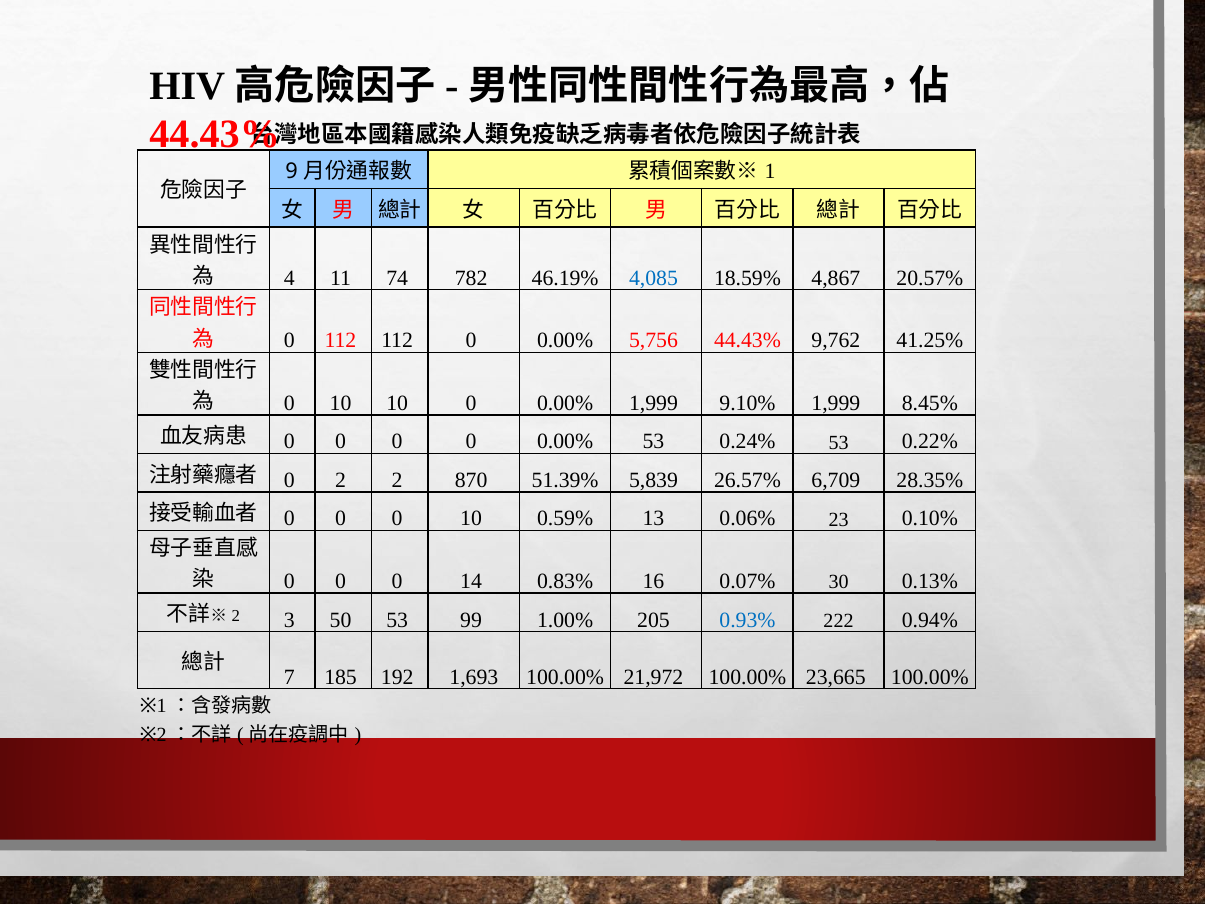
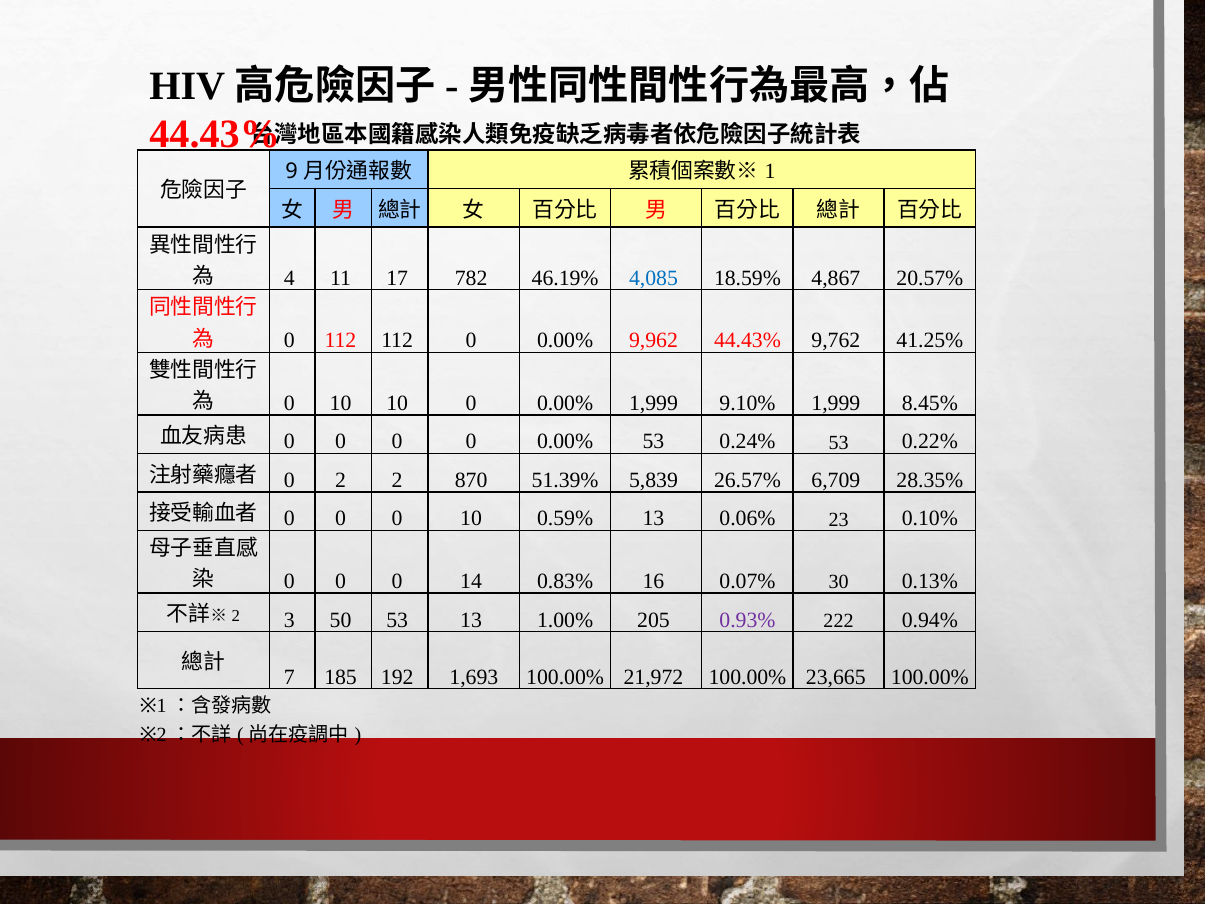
74: 74 -> 17
5,756: 5,756 -> 9,962
53 99: 99 -> 13
0.93% colour: blue -> purple
